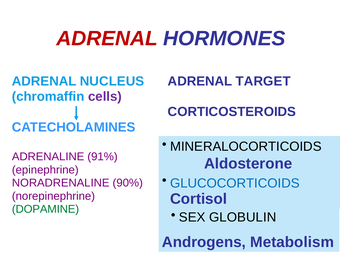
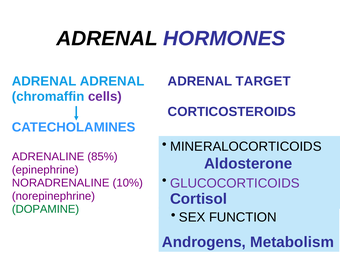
ADRENAL at (107, 39) colour: red -> black
ADRENAL NUCLEUS: NUCLEUS -> ADRENAL
91%: 91% -> 85%
GLUCOCORTICOIDS colour: blue -> purple
90%: 90% -> 10%
GLOBULIN: GLOBULIN -> FUNCTION
